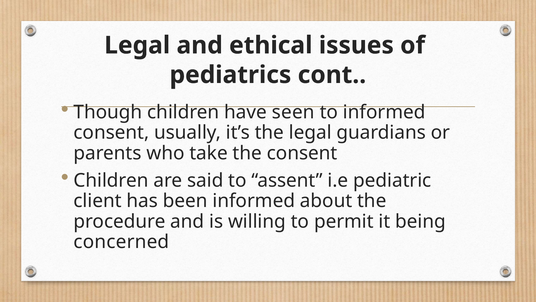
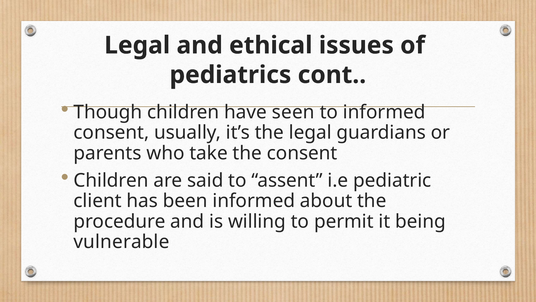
concerned: concerned -> vulnerable
